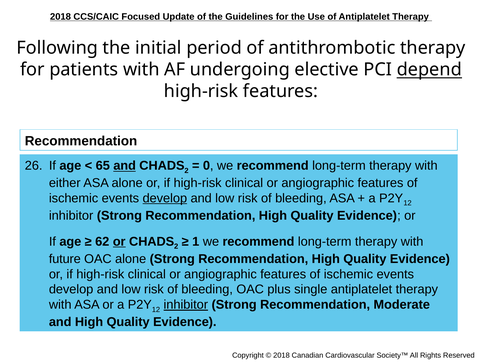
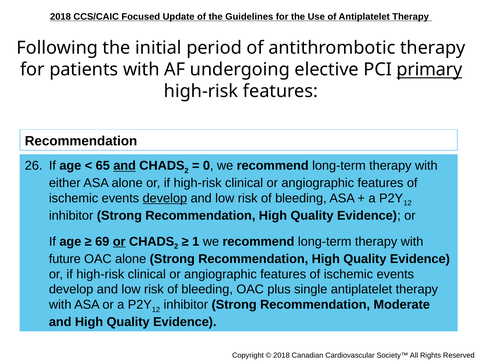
depend: depend -> primary
62: 62 -> 69
inhibitor at (186, 304) underline: present -> none
